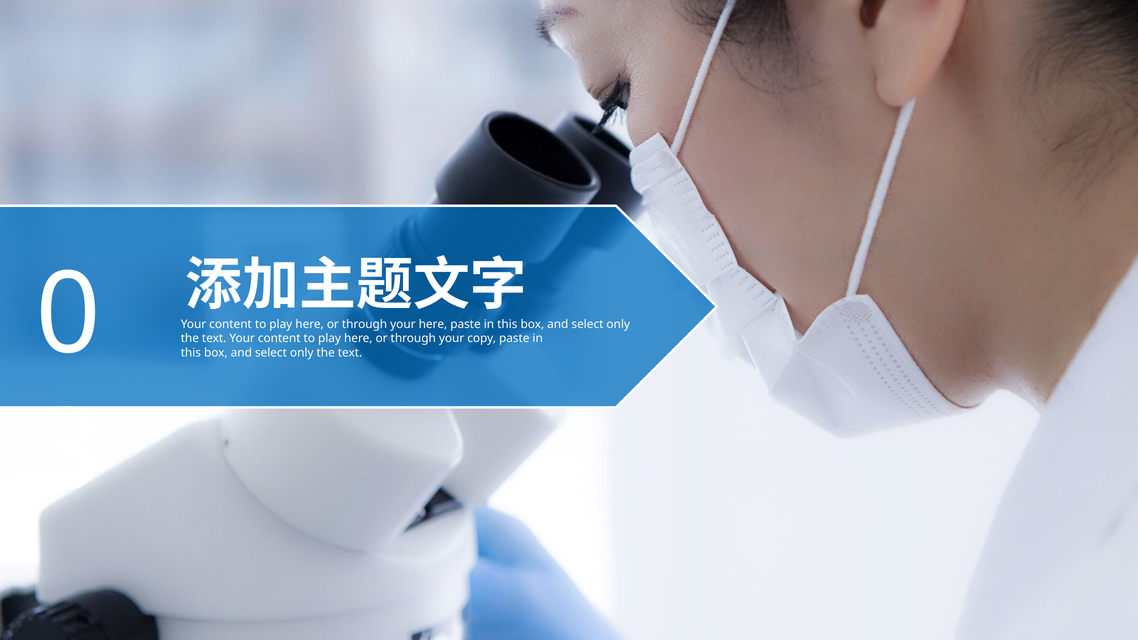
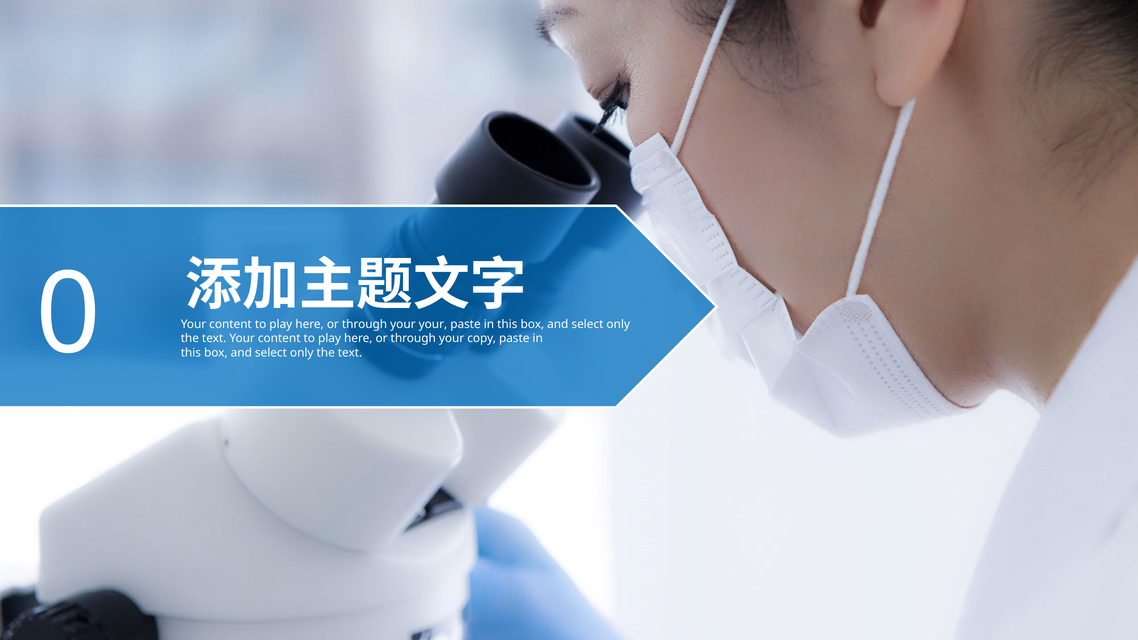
your here: here -> your
